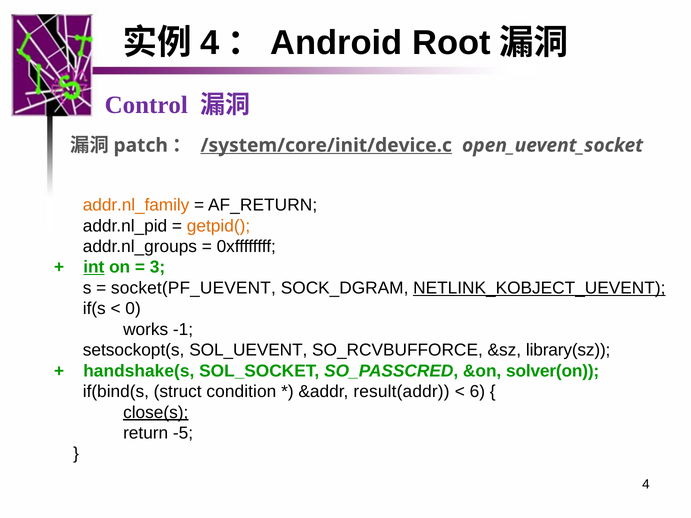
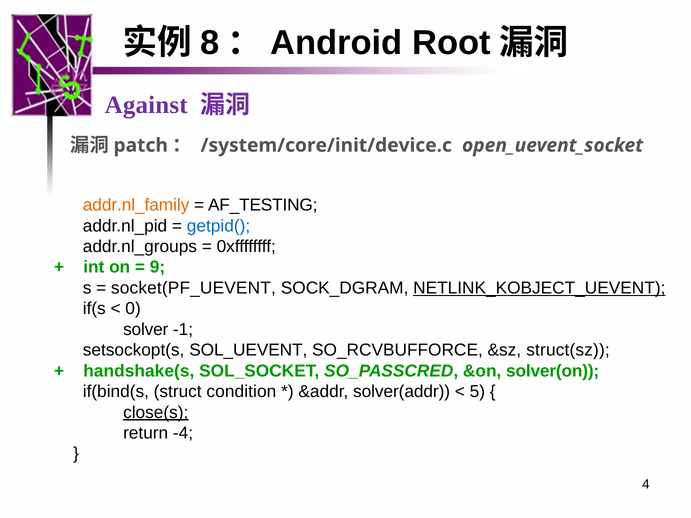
4 at (210, 43): 4 -> 8
Control: Control -> Against
/system/core/init/device.c underline: present -> none
AF_RETURN: AF_RETURN -> AF_TESTING
getpid( colour: orange -> blue
int underline: present -> none
3: 3 -> 9
works: works -> solver
library(sz: library(sz -> struct(sz
result(addr: result(addr -> solver(addr
6: 6 -> 5
-5: -5 -> -4
